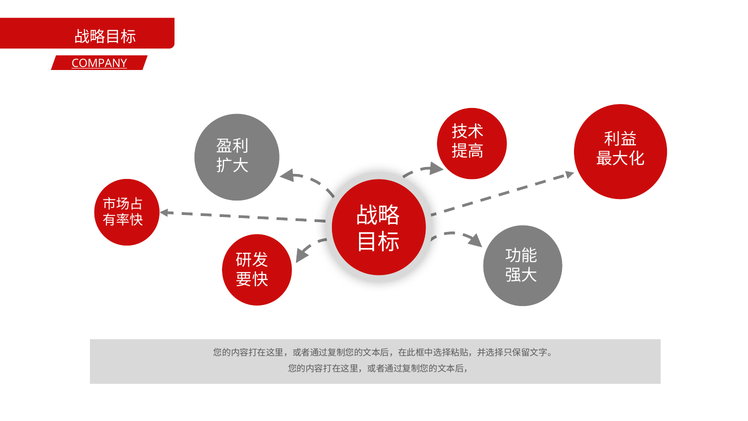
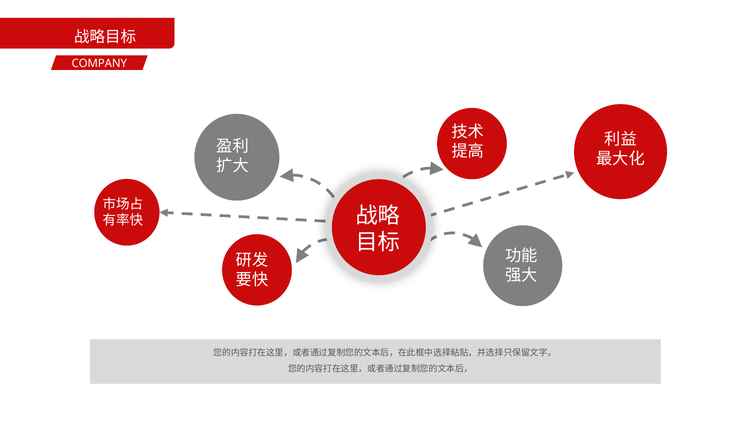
COMPANY underline: present -> none
